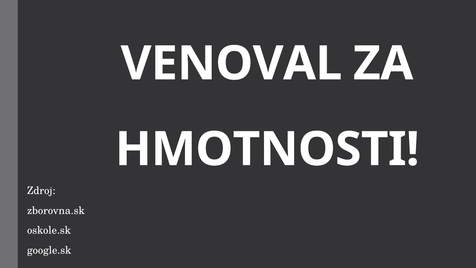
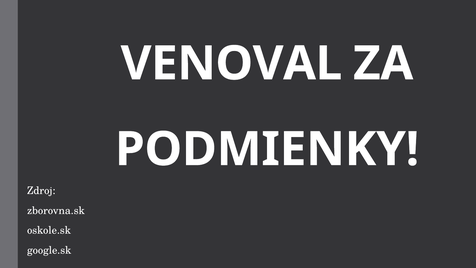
HMOTNOSTI: HMOTNOSTI -> PODMIENKY
